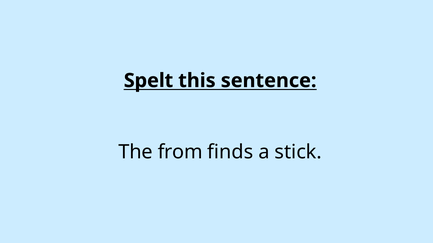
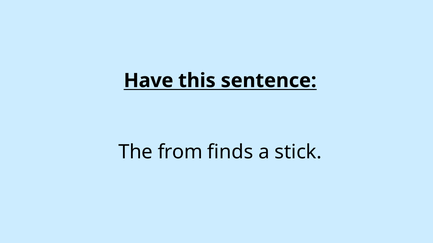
Spelt: Spelt -> Have
